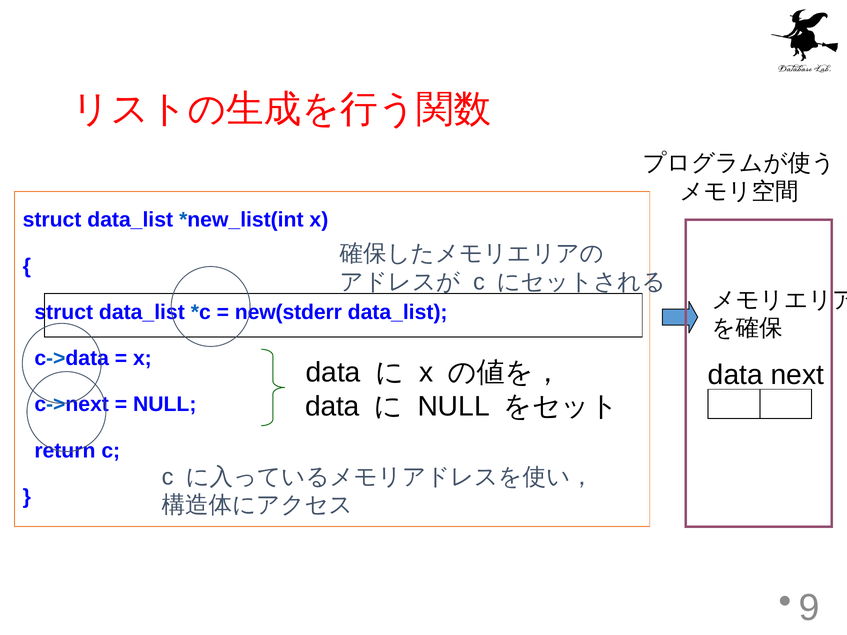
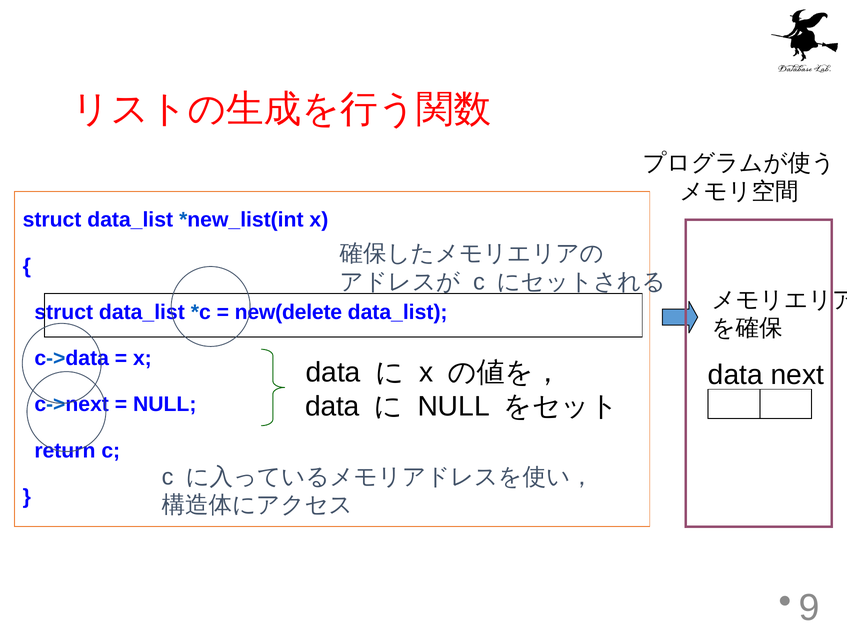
new(stderr: new(stderr -> new(delete
